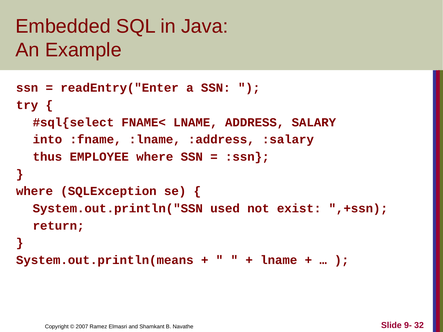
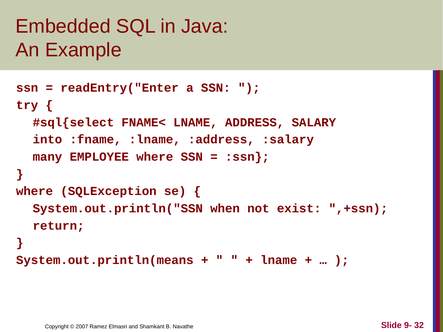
thus: thus -> many
used: used -> when
